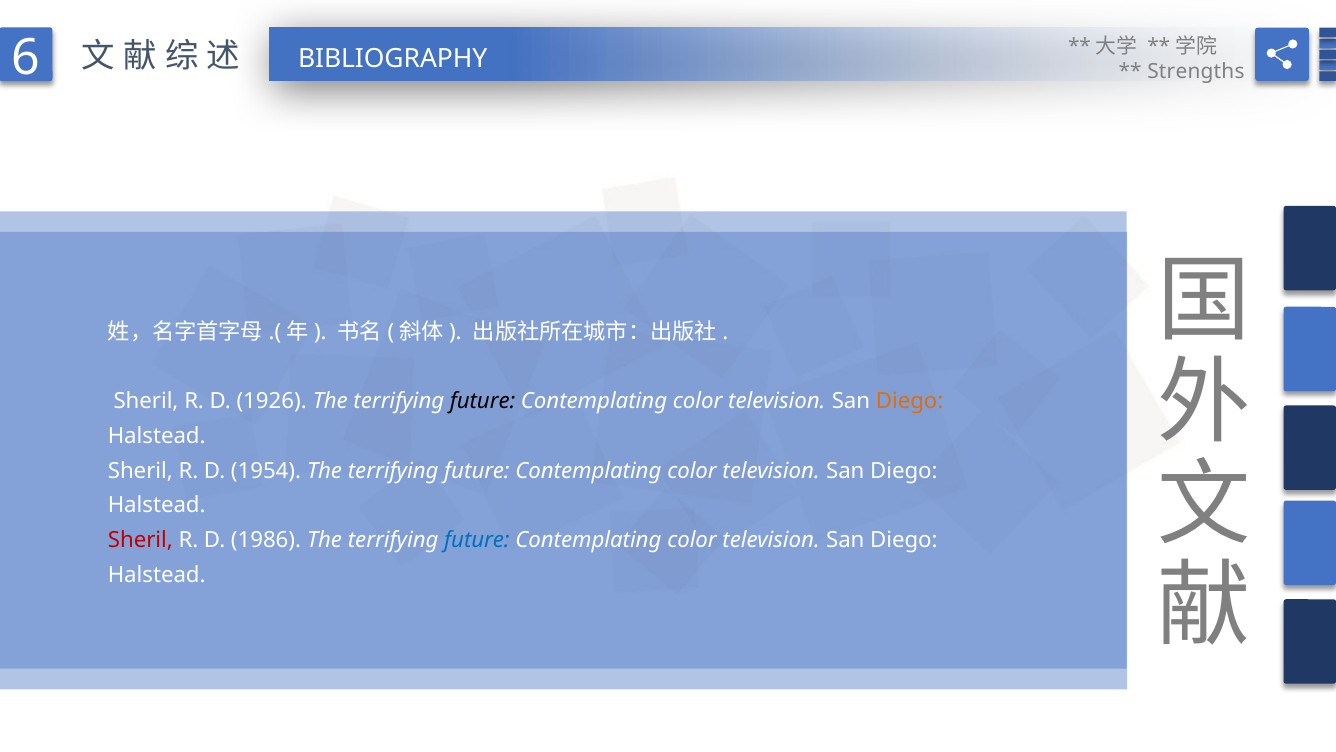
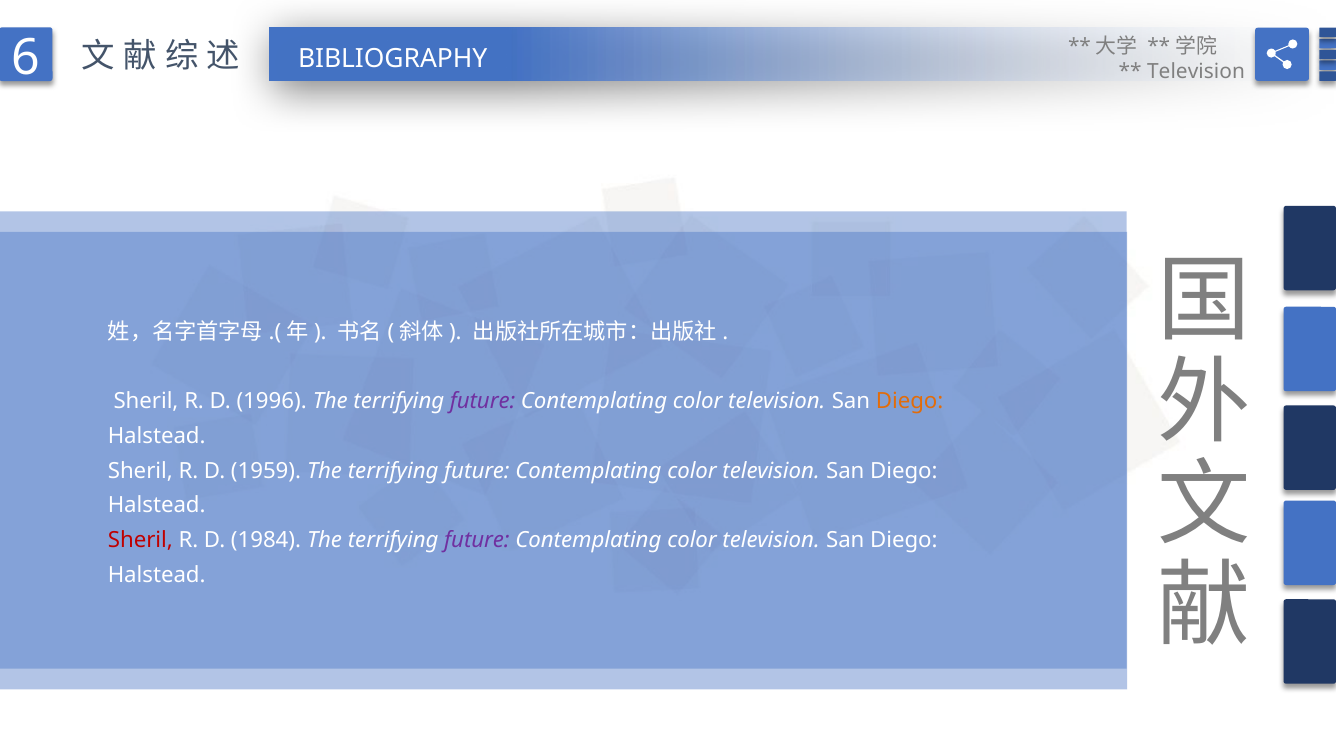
Strengths at (1196, 72): Strengths -> Television
1926: 1926 -> 1996
future at (483, 401) colour: black -> purple
1954: 1954 -> 1959
1986: 1986 -> 1984
future at (477, 540) colour: blue -> purple
